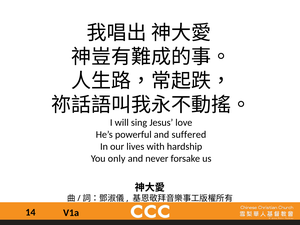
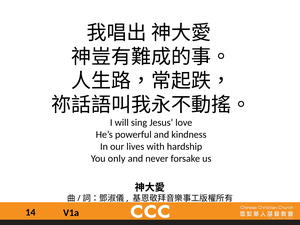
suffered: suffered -> kindness
